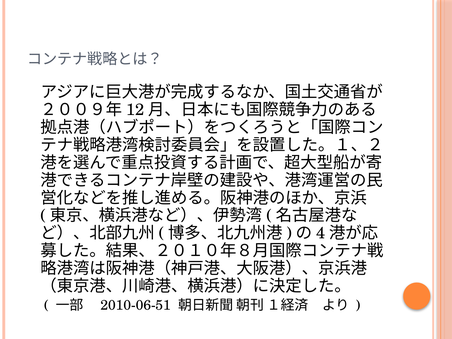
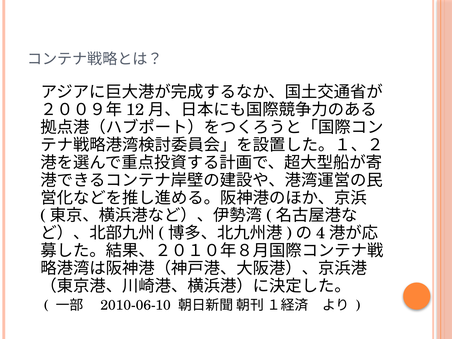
2010-06-51: 2010-06-51 -> 2010-06-10
